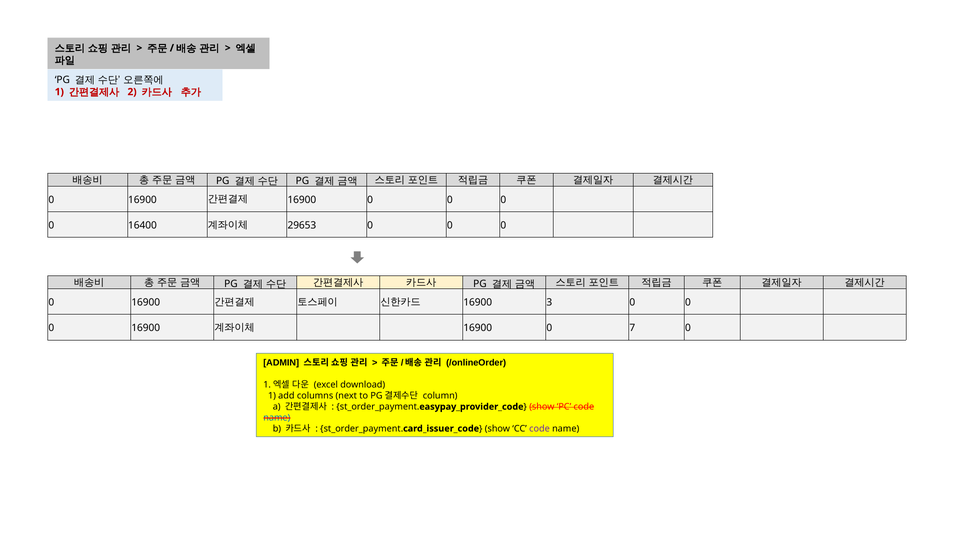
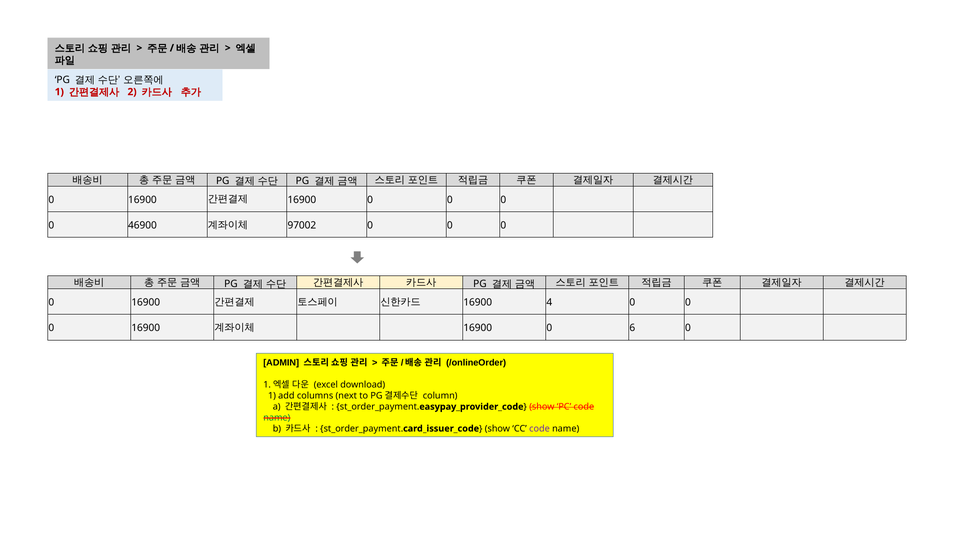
16400: 16400 -> 46900
29653: 29653 -> 97002
3: 3 -> 4
7: 7 -> 6
name at (277, 418) colour: blue -> green
